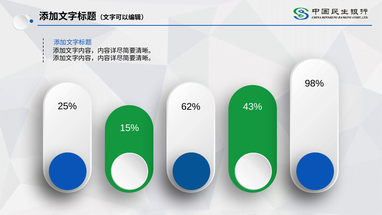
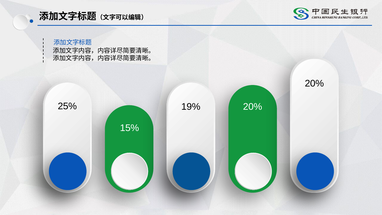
98% at (314, 84): 98% -> 20%
62%: 62% -> 19%
43% at (253, 107): 43% -> 20%
